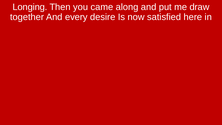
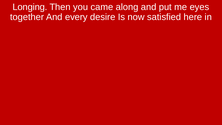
draw: draw -> eyes
